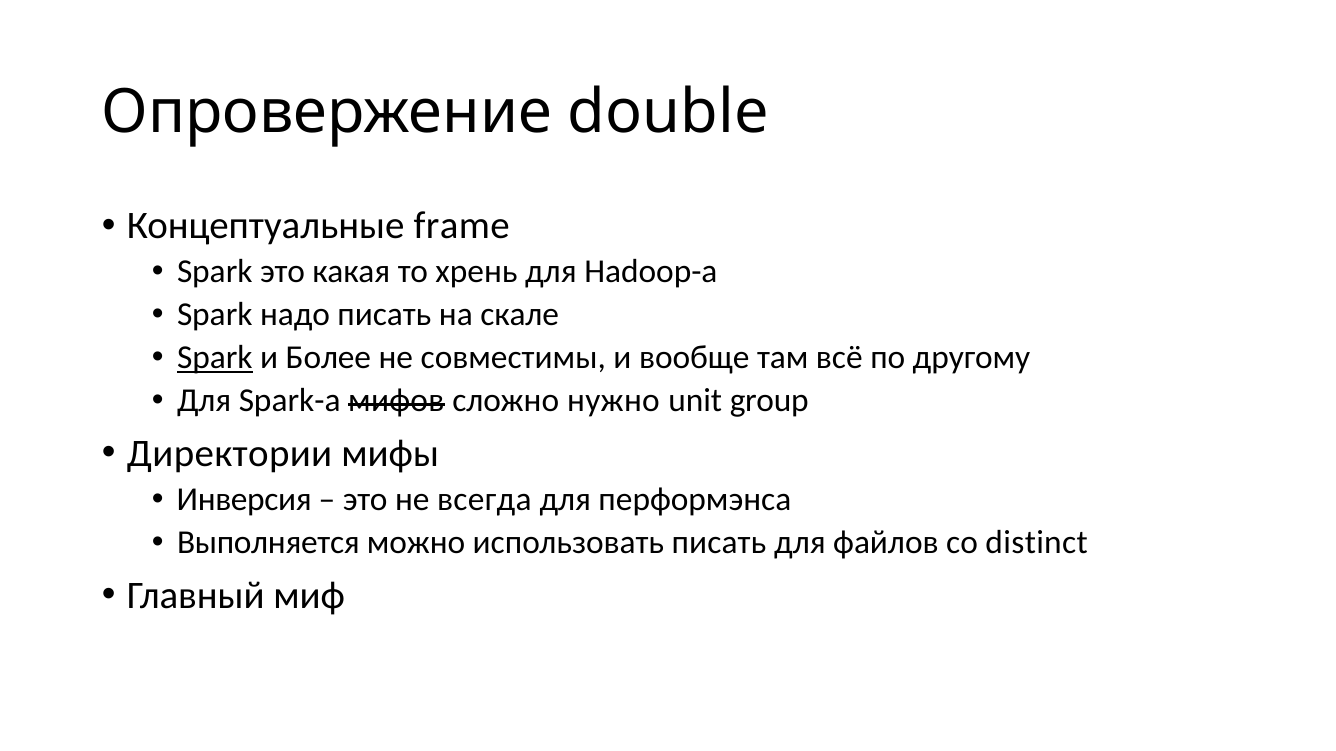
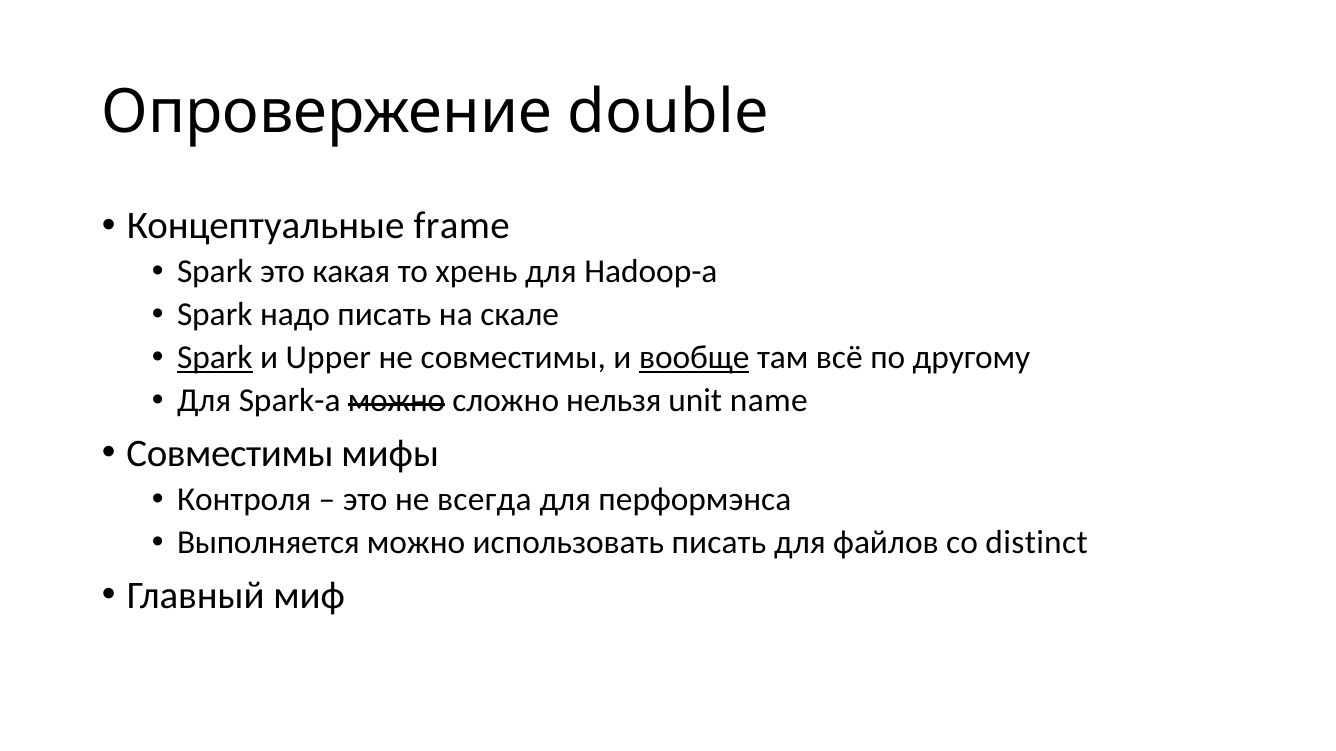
Более: Более -> Upper
вообще underline: none -> present
Spark-а мифов: мифов -> можно
нужно: нужно -> нельзя
group: group -> name
Директории at (230, 454): Директории -> Совместимы
Инверсия: Инверсия -> Контроля
